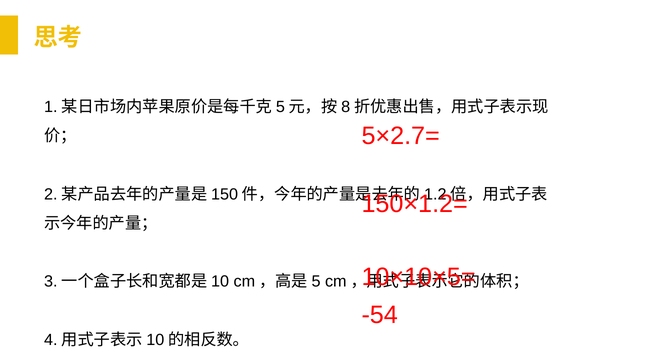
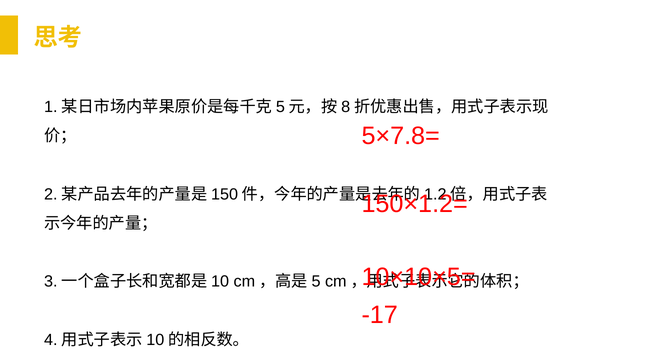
5×2.7=: 5×2.7= -> 5×7.8=
-54: -54 -> -17
